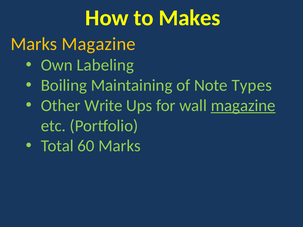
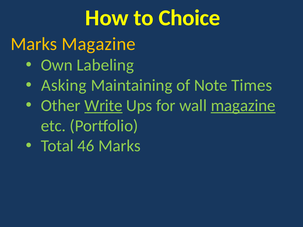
Makes: Makes -> Choice
Boiling: Boiling -> Asking
Types: Types -> Times
Write underline: none -> present
60: 60 -> 46
